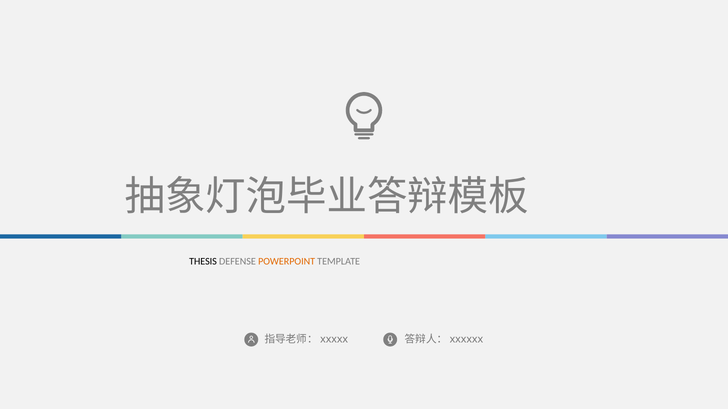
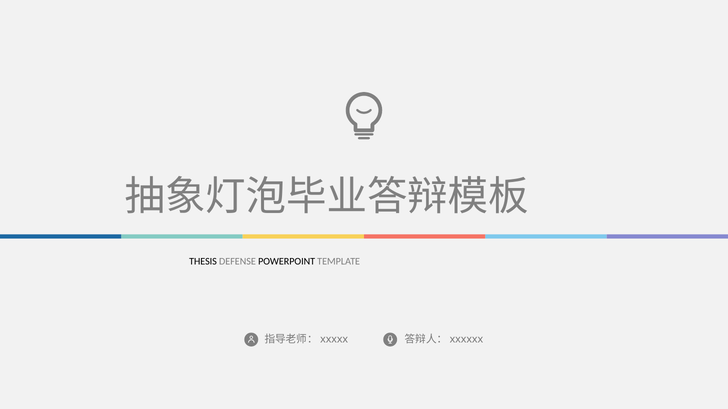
POWERPOINT colour: orange -> black
